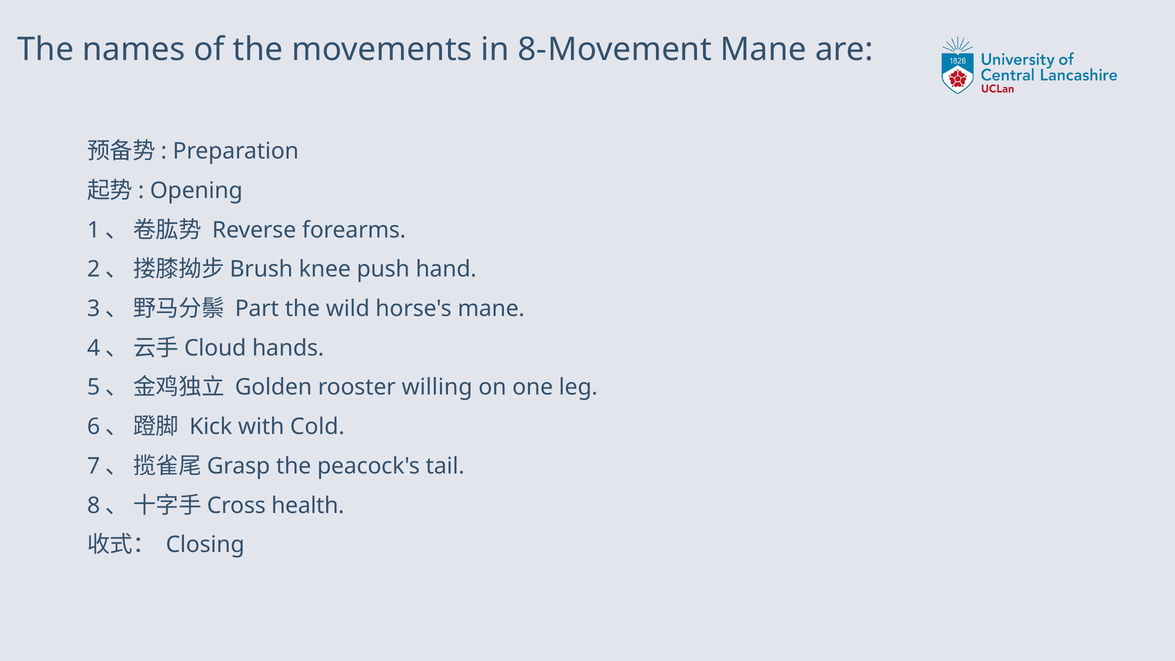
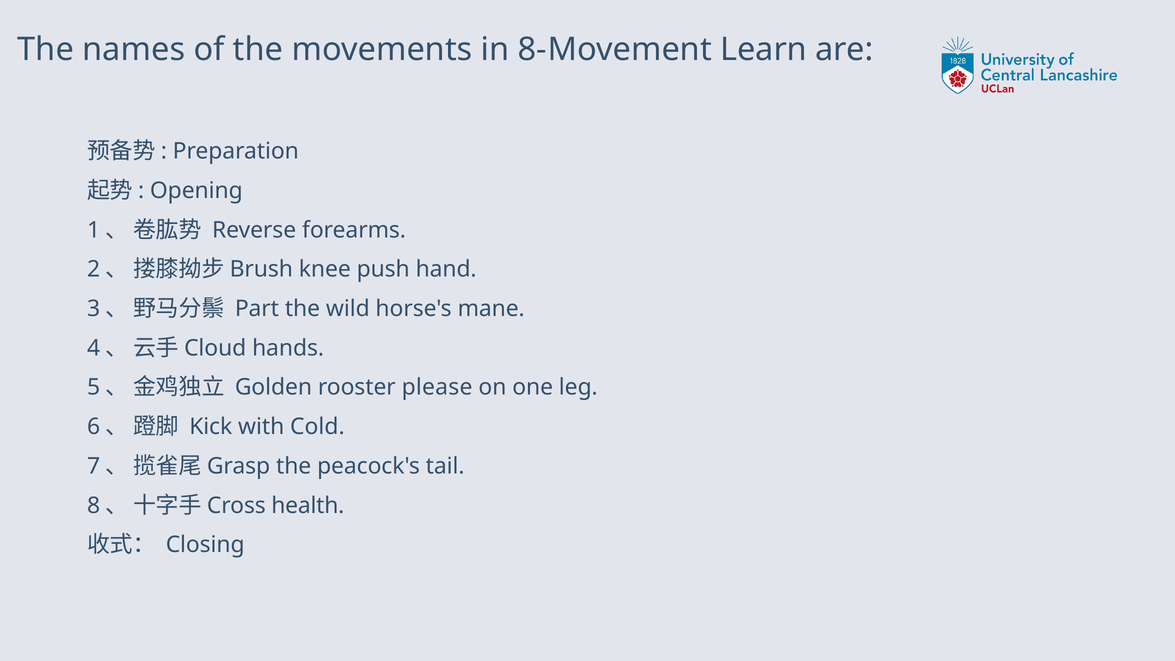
8-Movement Mane: Mane -> Learn
willing: willing -> please
